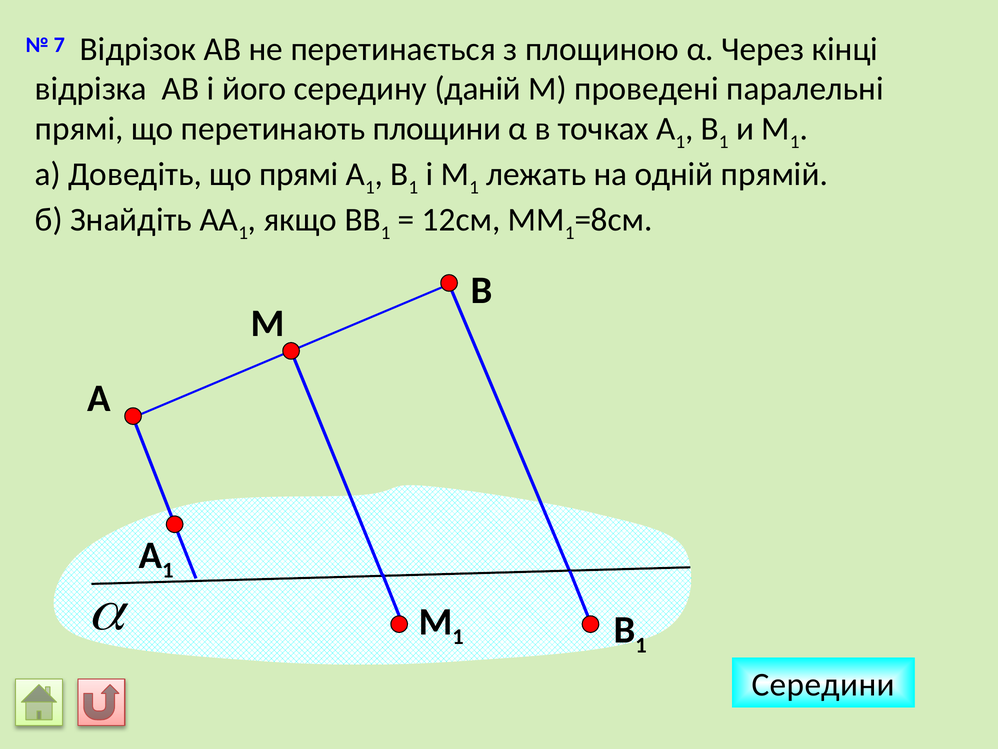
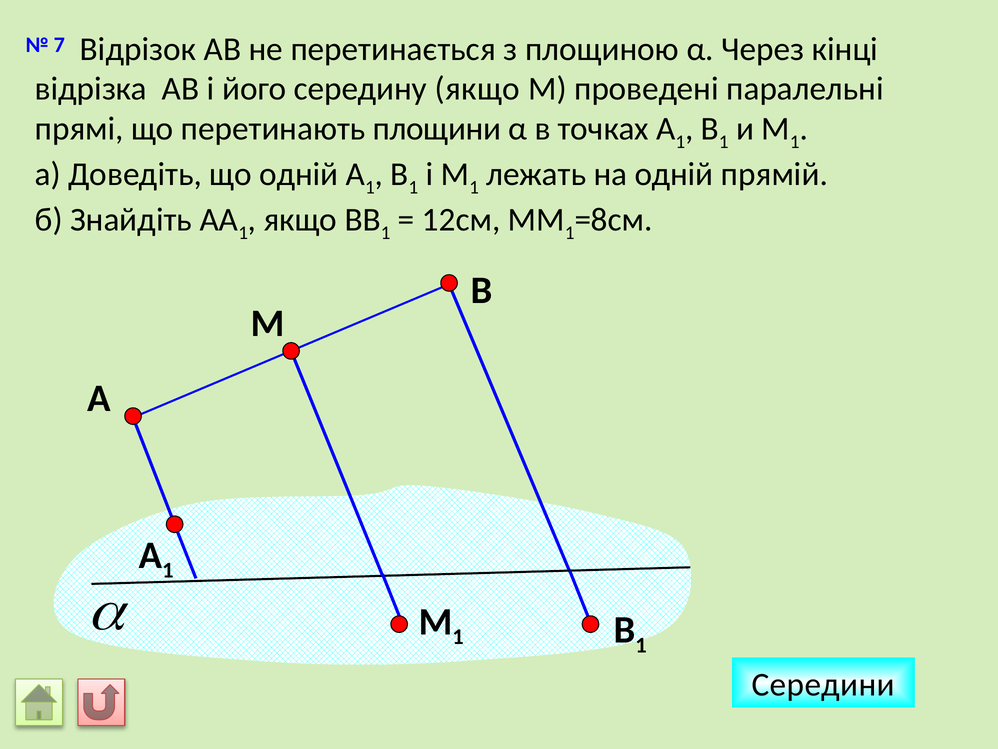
середину даній: даній -> якщо
що прямі: прямі -> одній
